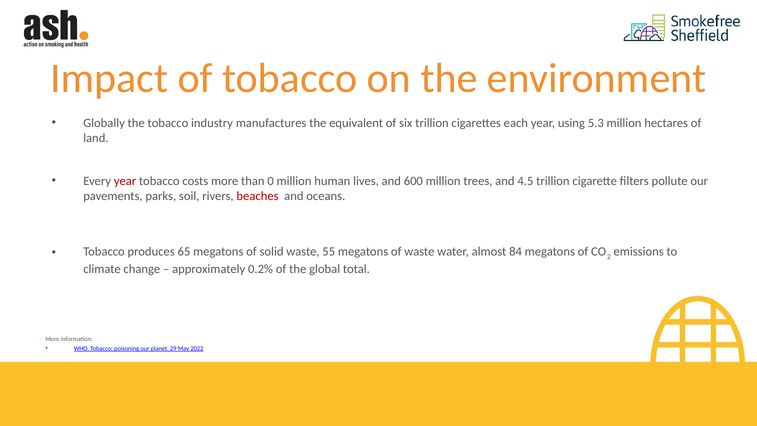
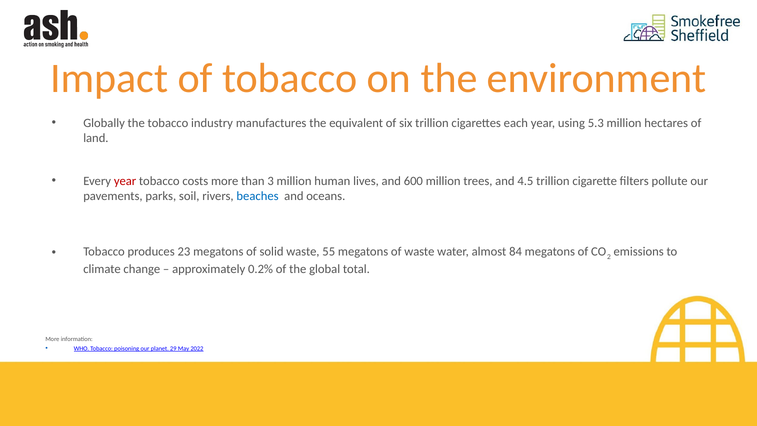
0: 0 -> 3
beaches colour: red -> blue
65: 65 -> 23
